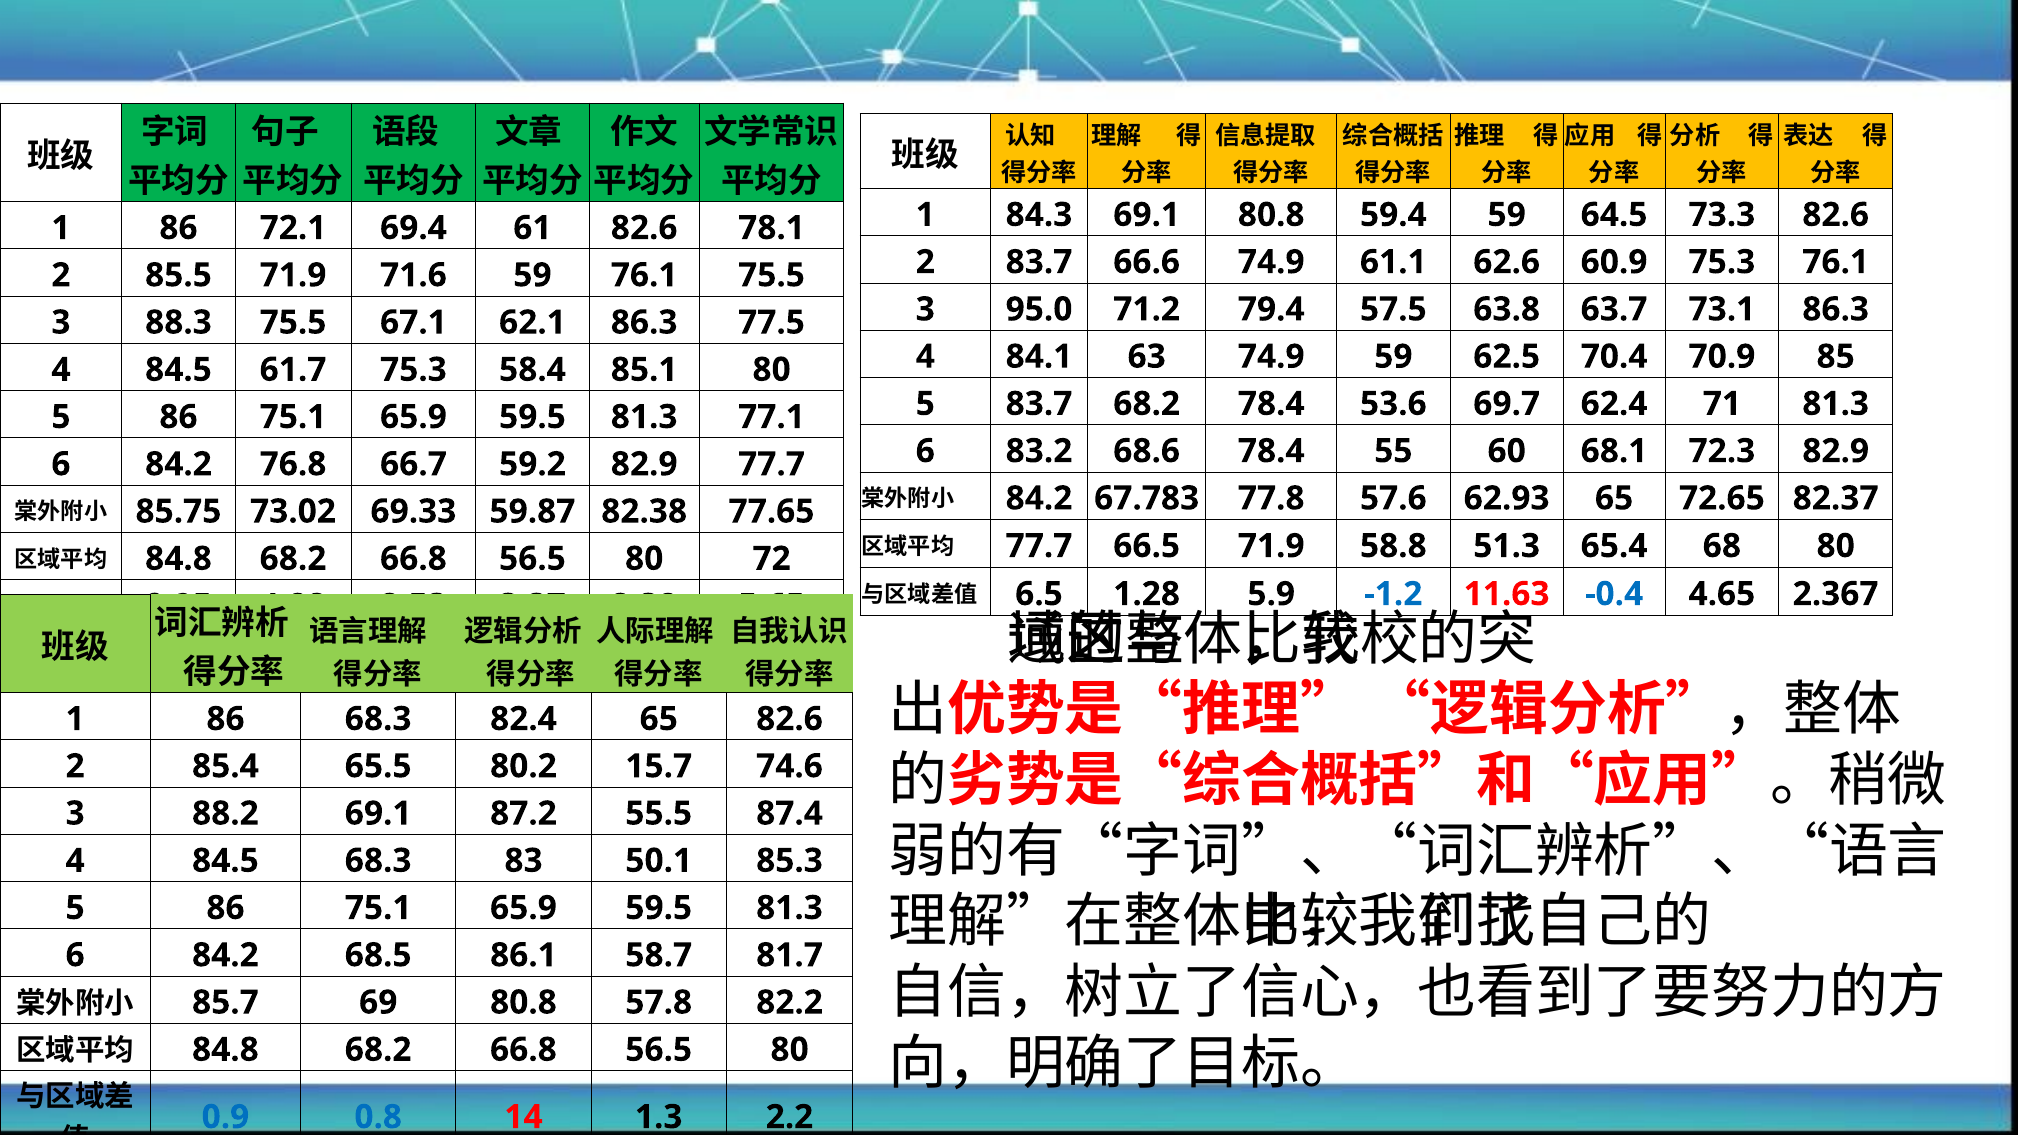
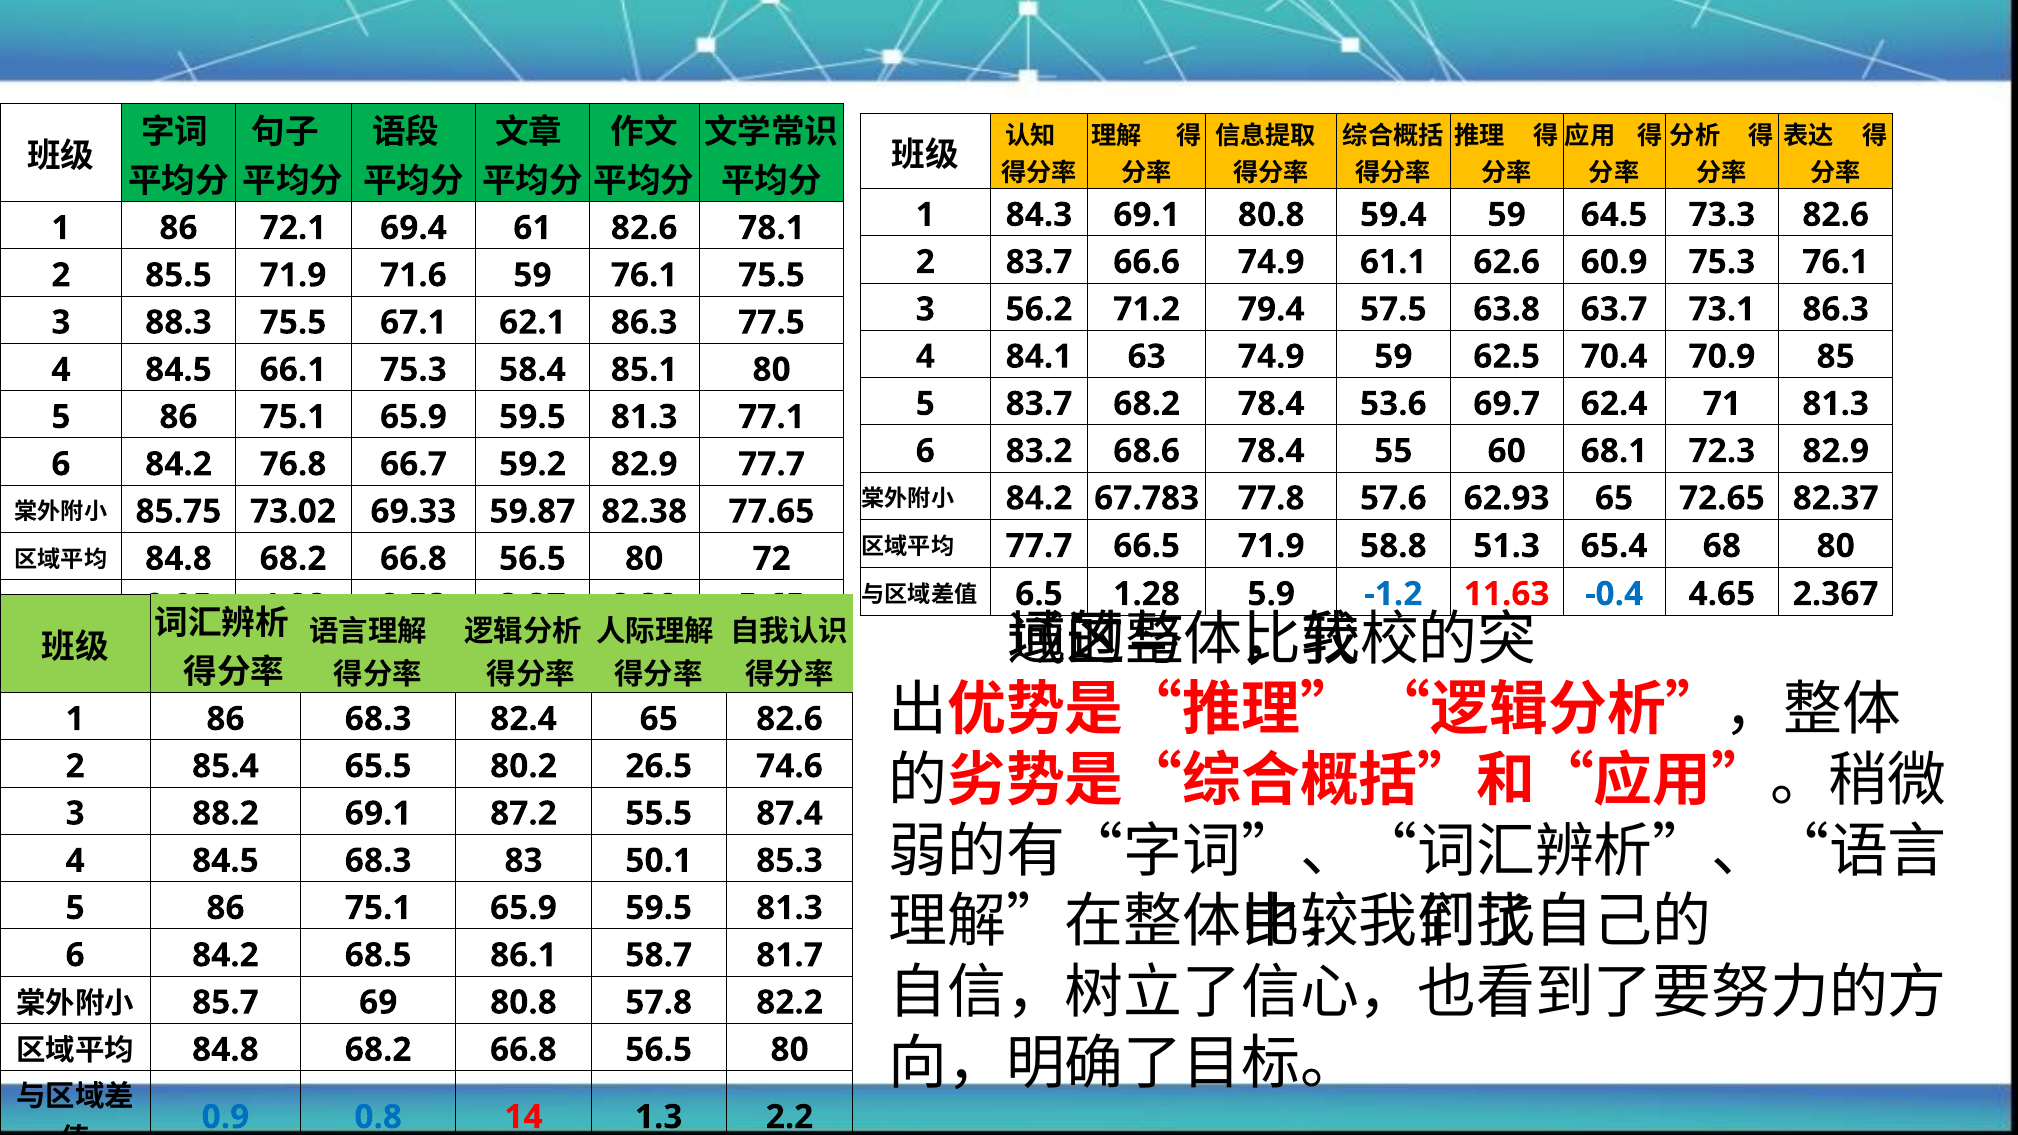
95.0: 95.0 -> 56.2
61.7: 61.7 -> 66.1
15.7: 15.7 -> 26.5
